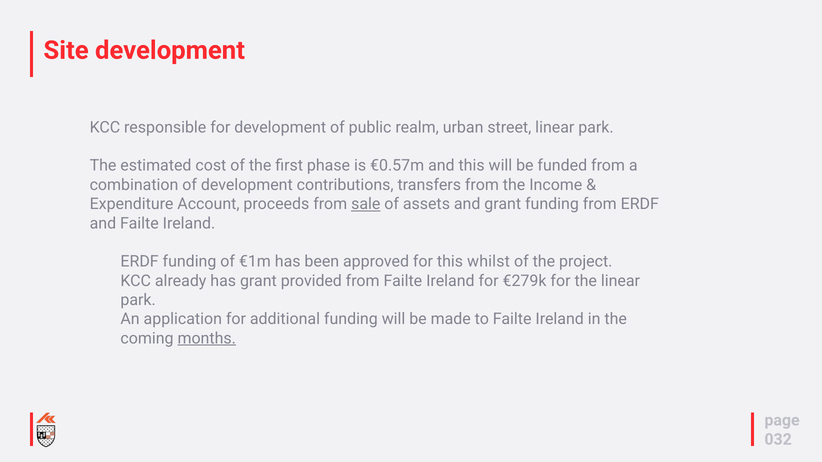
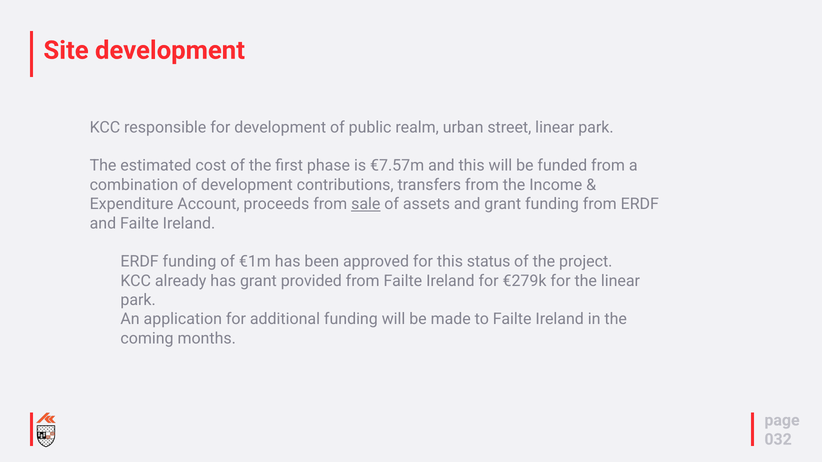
€0.57m: €0.57m -> €7.57m
whilst: whilst -> status
months underline: present -> none
